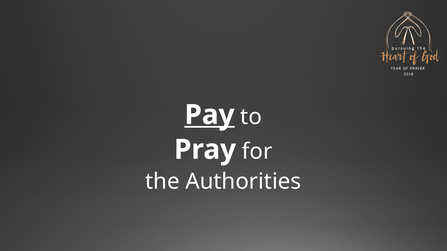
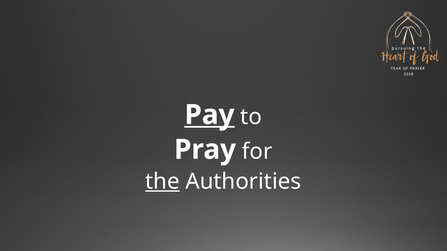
the underline: none -> present
